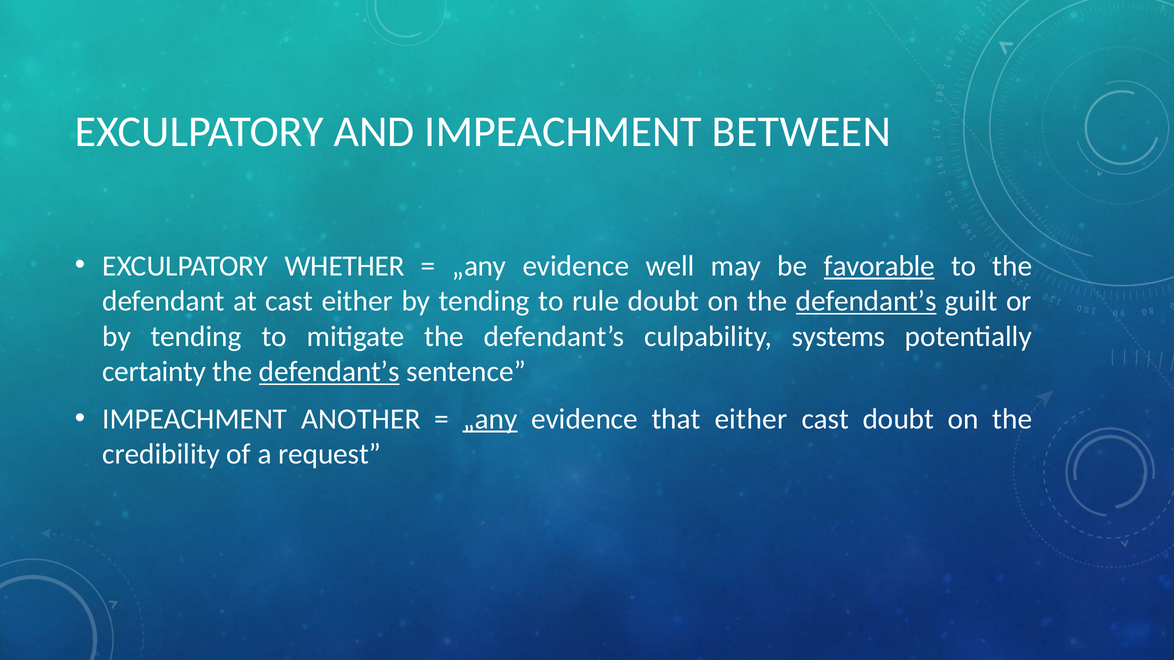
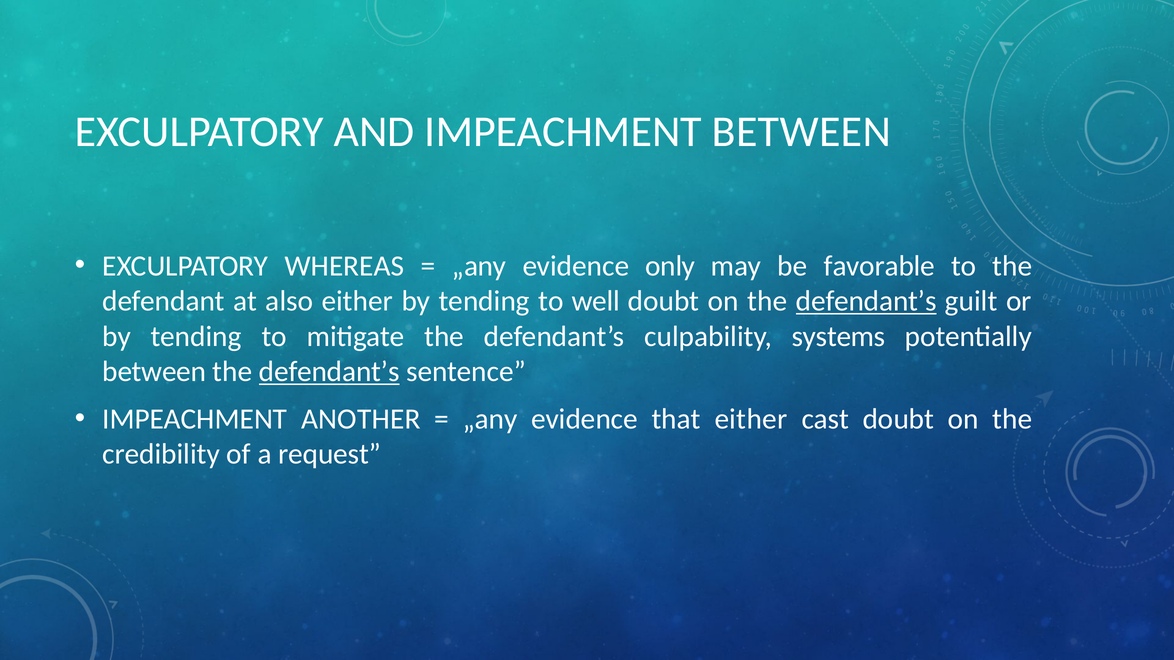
WHETHER: WHETHER -> WHEREAS
well: well -> only
favorable underline: present -> none
at cast: cast -> also
rule: rule -> well
certainty at (154, 372): certainty -> between
„any at (490, 419) underline: present -> none
